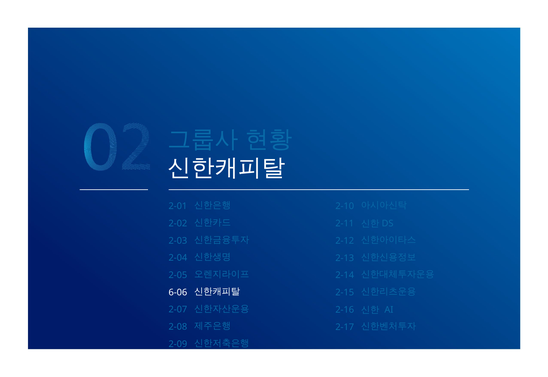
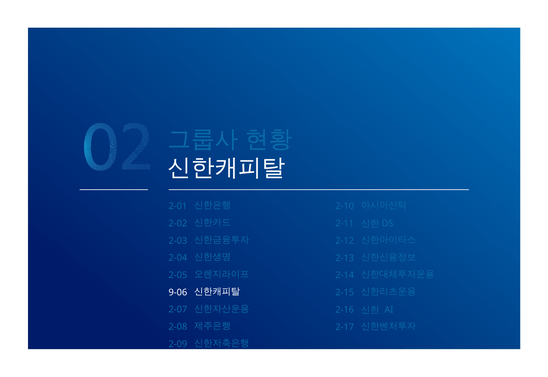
6-06: 6-06 -> 9-06
